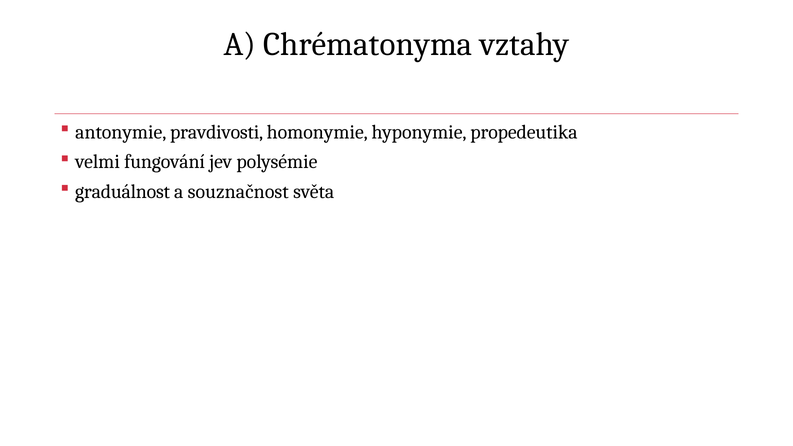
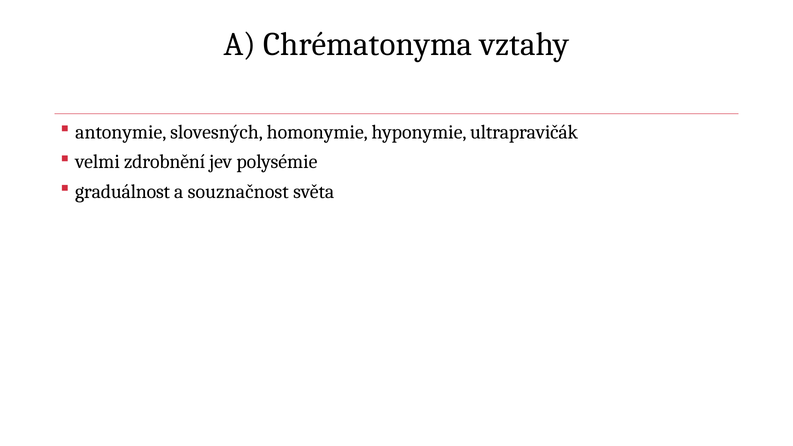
pravdivosti: pravdivosti -> slovesných
propedeutika: propedeutika -> ultrapravičák
fungování: fungování -> zdrobnění
